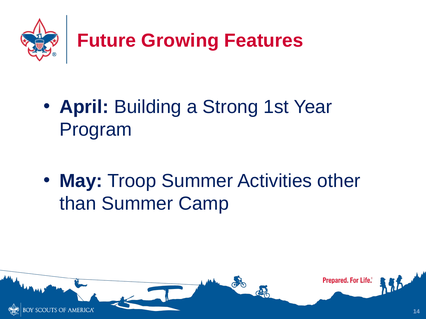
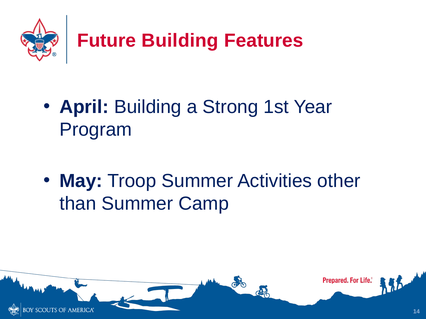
Future Growing: Growing -> Building
